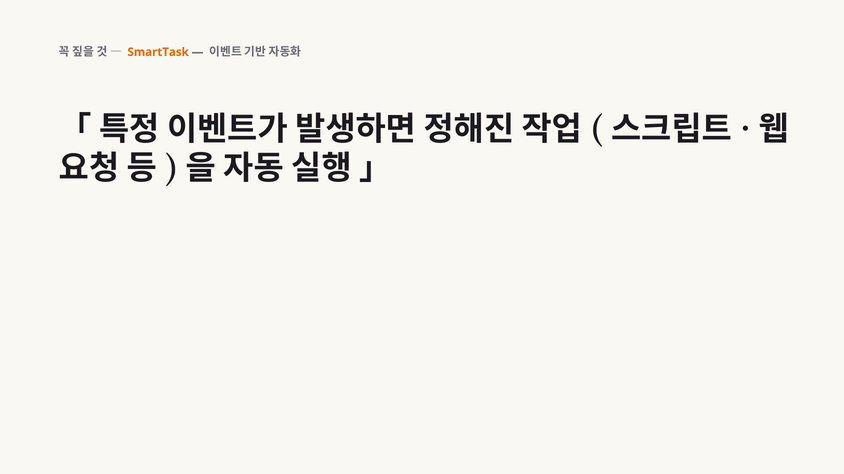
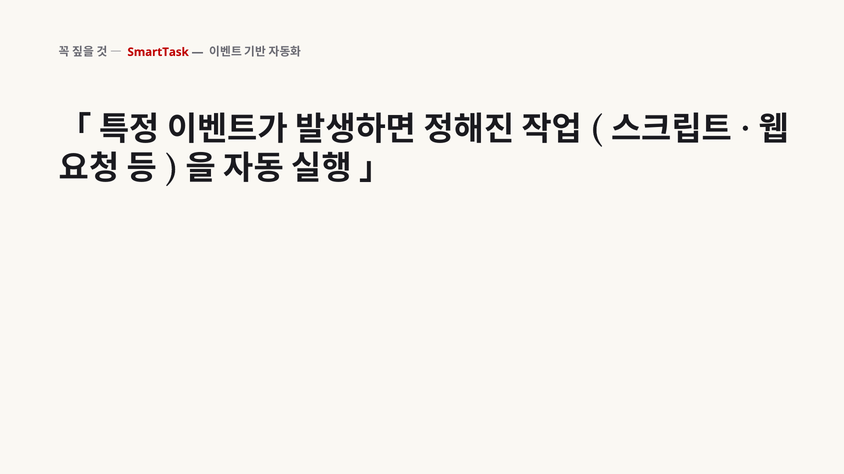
SmartTask colour: orange -> red
